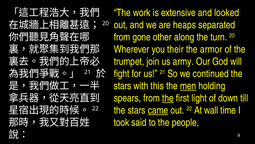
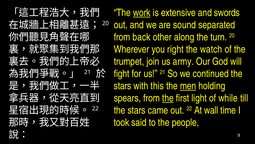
work underline: none -> present
looked: looked -> swords
heaps: heaps -> sound
gone: gone -> back
their: their -> right
armor: armor -> watch
down: down -> while
came underline: present -> none
